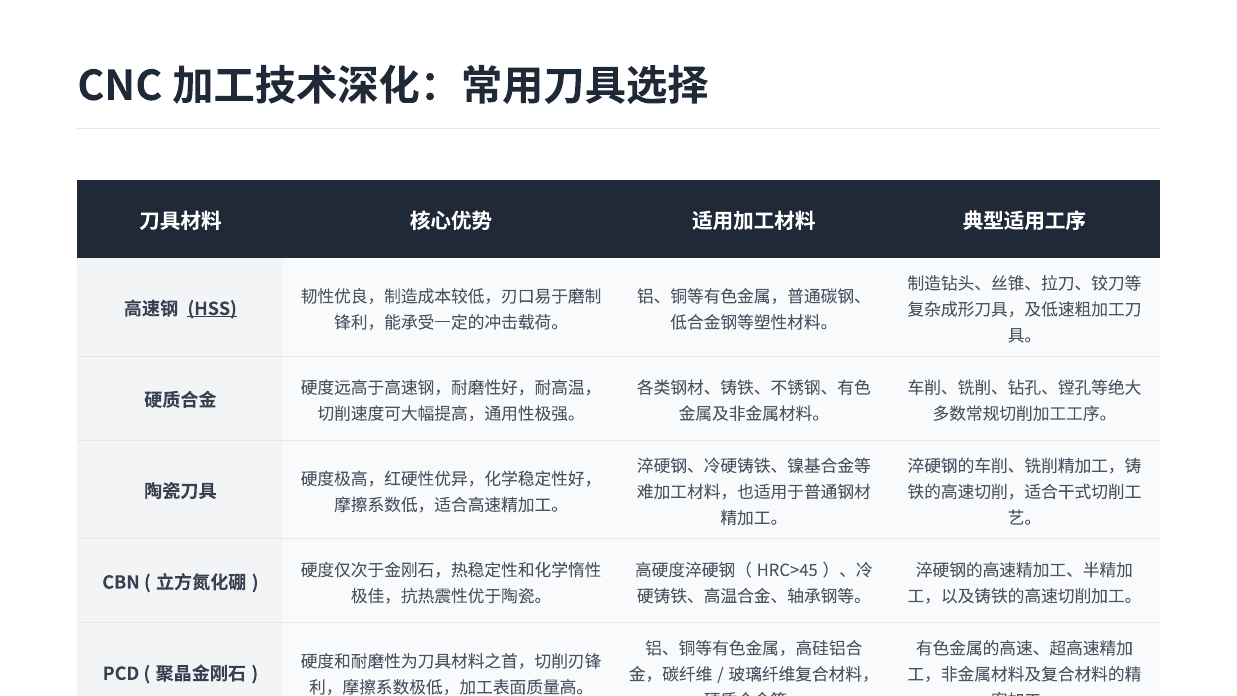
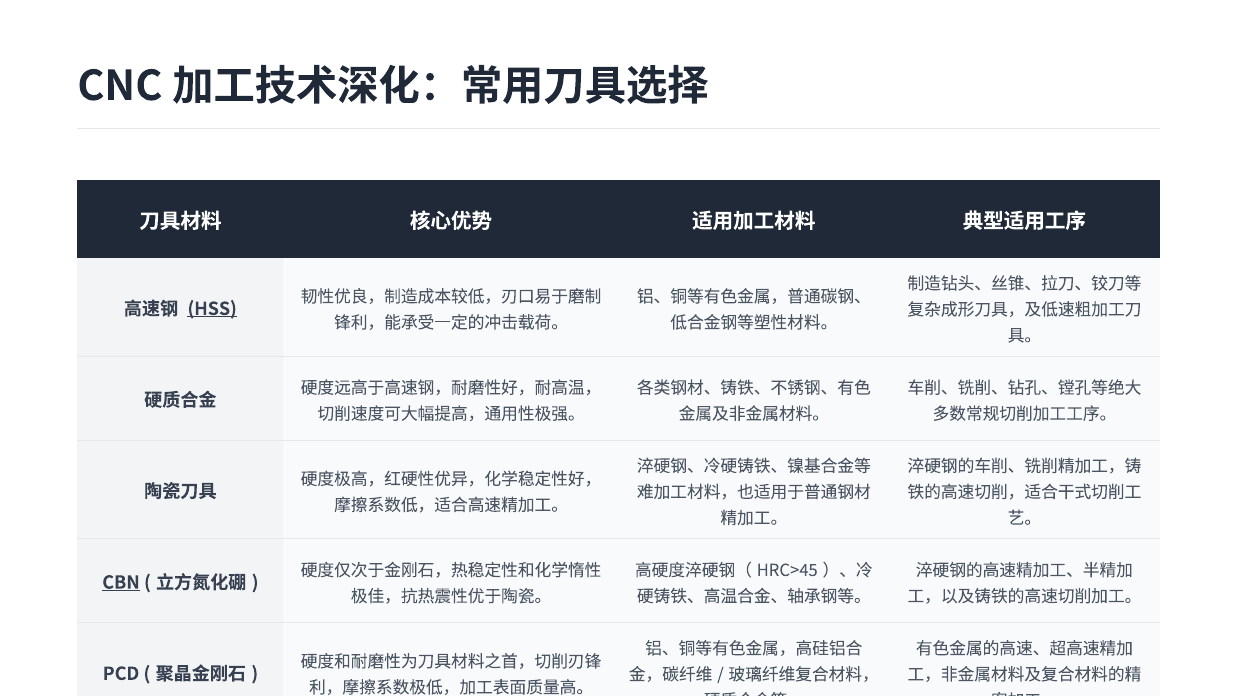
CBN underline: none -> present
